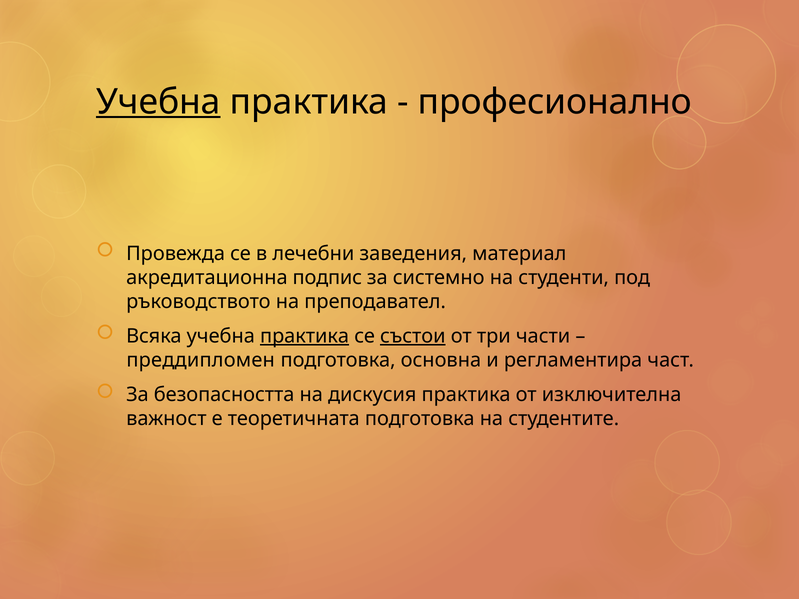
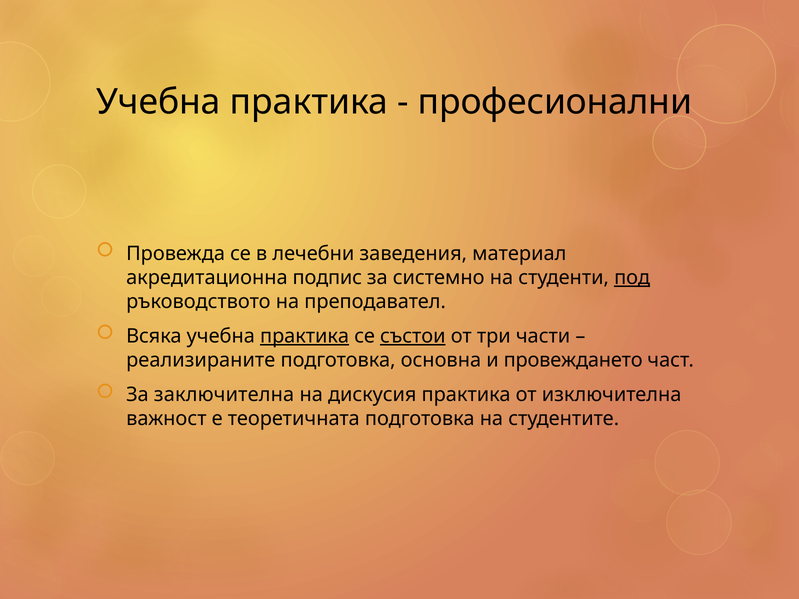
Учебна at (158, 102) underline: present -> none
професионално: професионално -> професионални
под underline: none -> present
преддипломен: преддипломен -> реализираните
регламентира: регламентира -> провеждането
безопасността: безопасността -> заключителна
